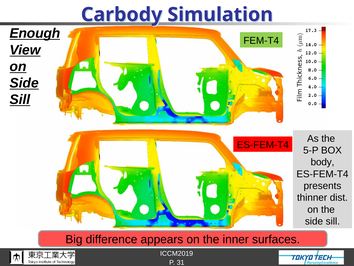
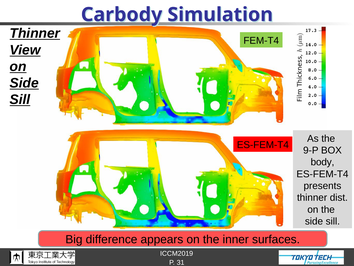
Enough at (35, 33): Enough -> Thinner
5-P: 5-P -> 9-P
